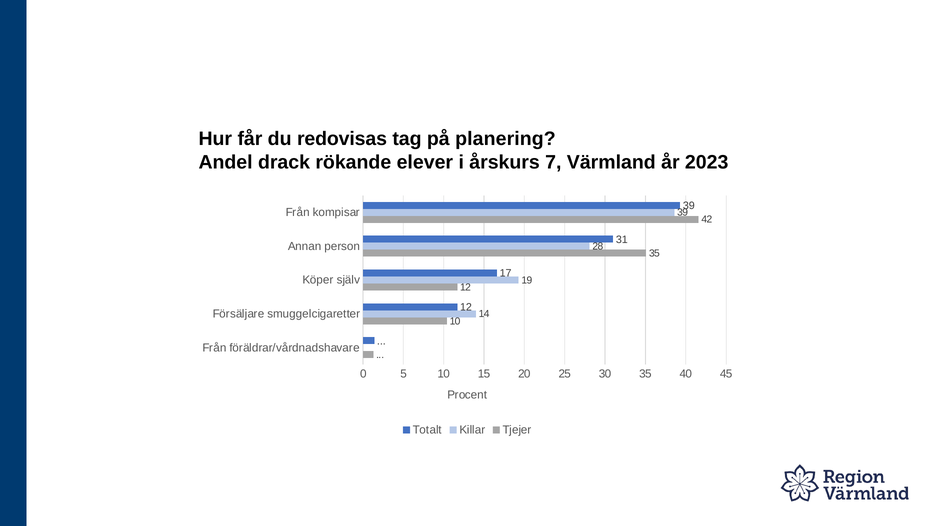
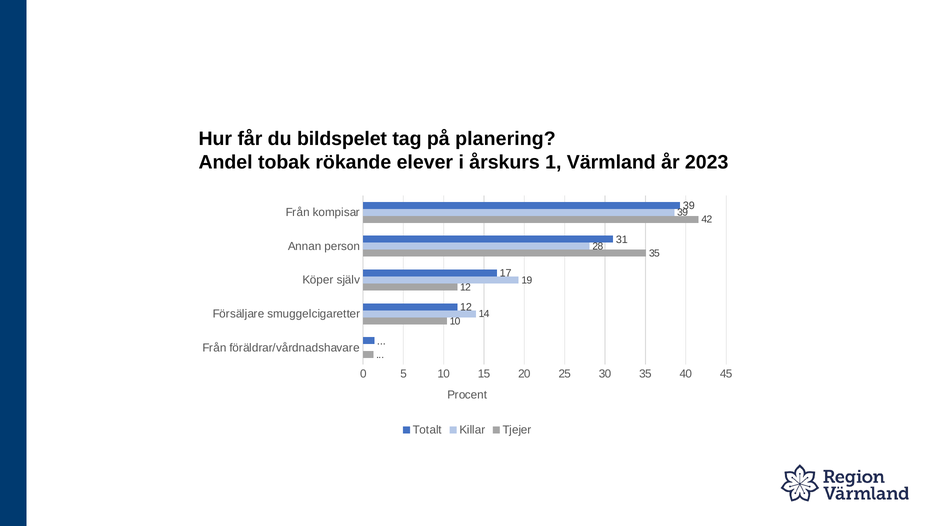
redovisas: redovisas -> bildspelet
drack: drack -> tobak
7: 7 -> 1
